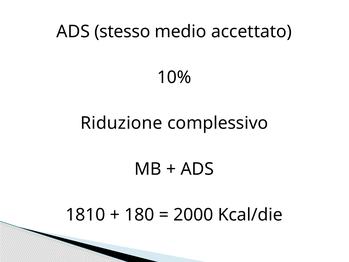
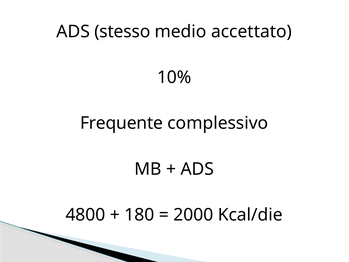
Riduzione: Riduzione -> Frequente
1810: 1810 -> 4800
